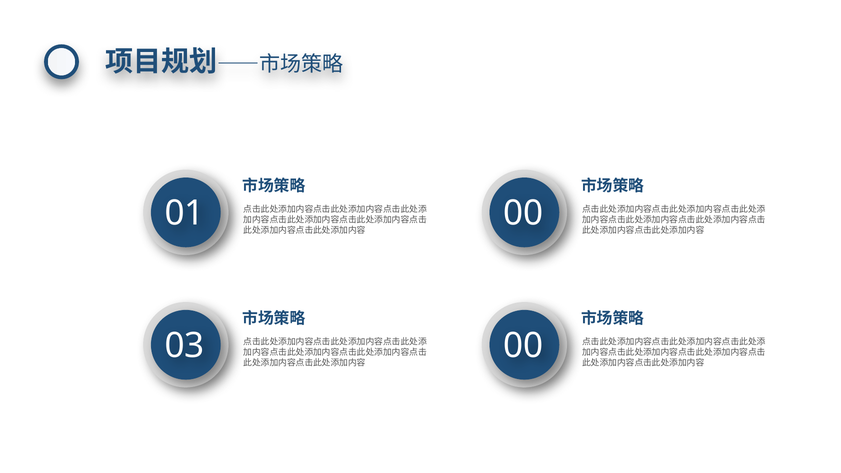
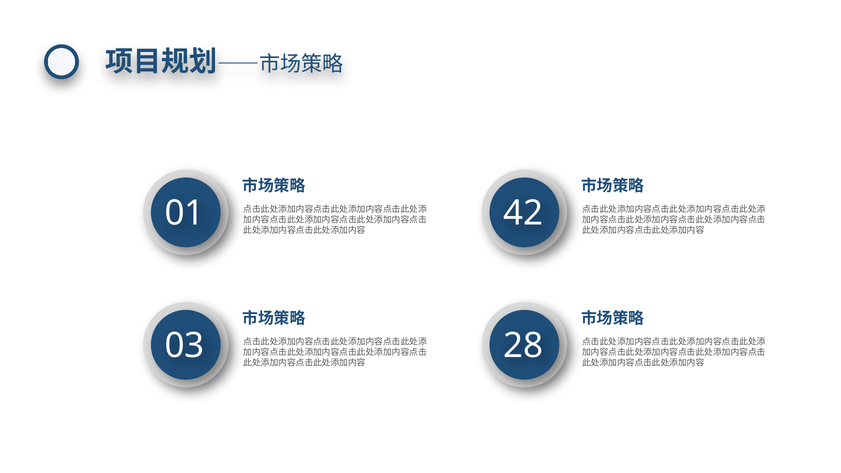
00 at (523, 213): 00 -> 42
00 at (523, 346): 00 -> 28
